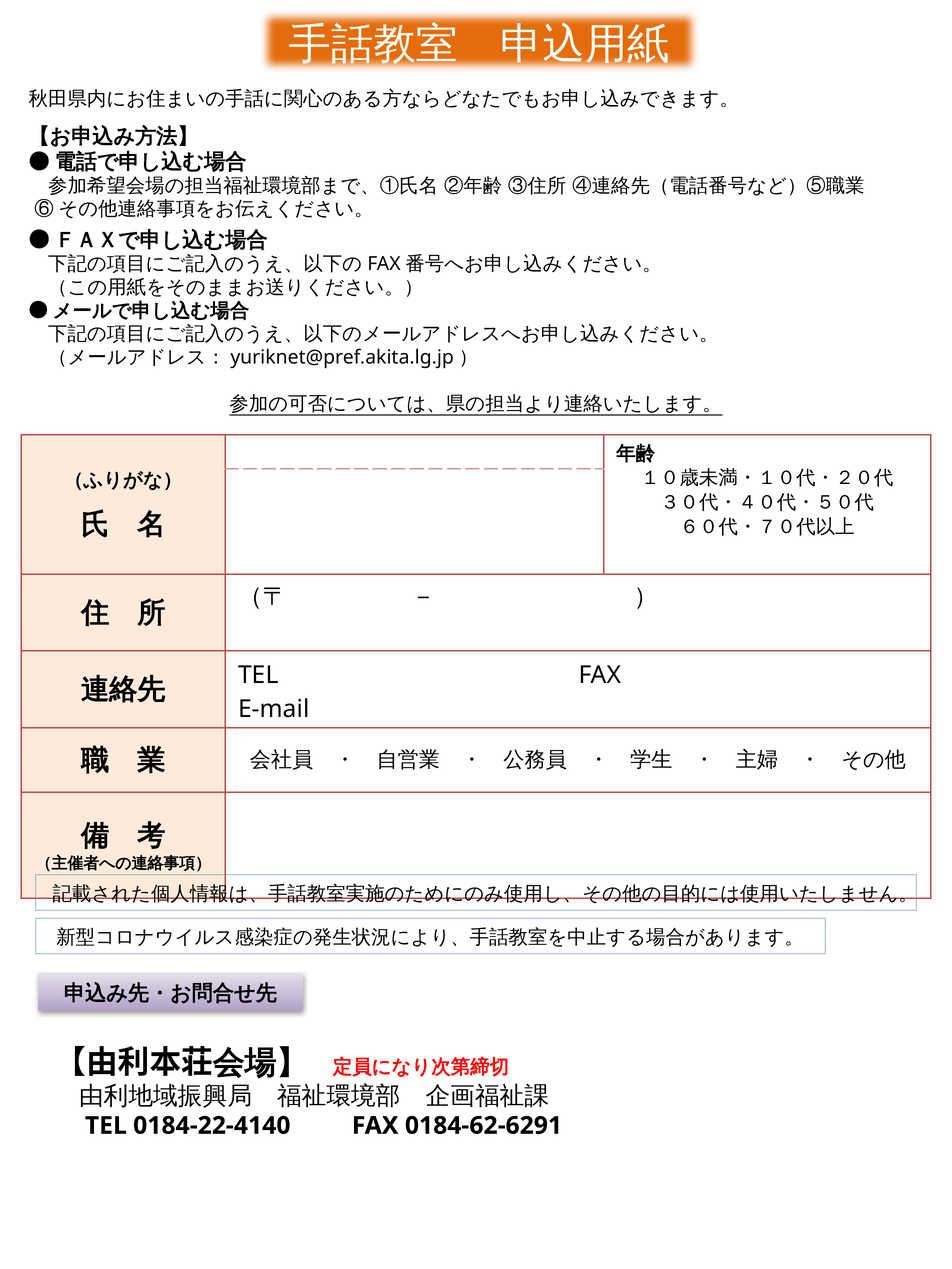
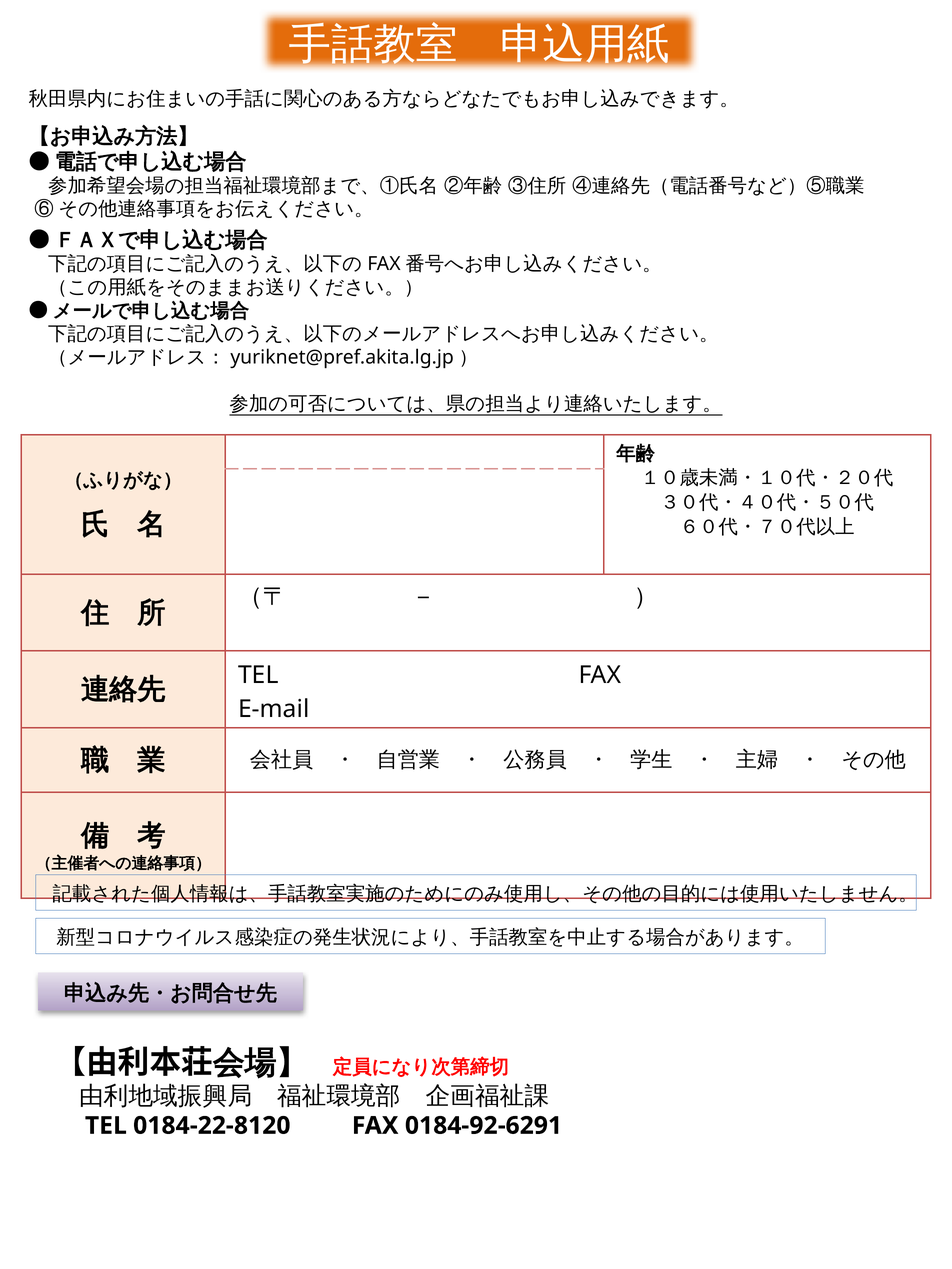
0184-22-4140: 0184-22-4140 -> 0184-22-8120
0184-62-6291: 0184-62-6291 -> 0184-92-6291
